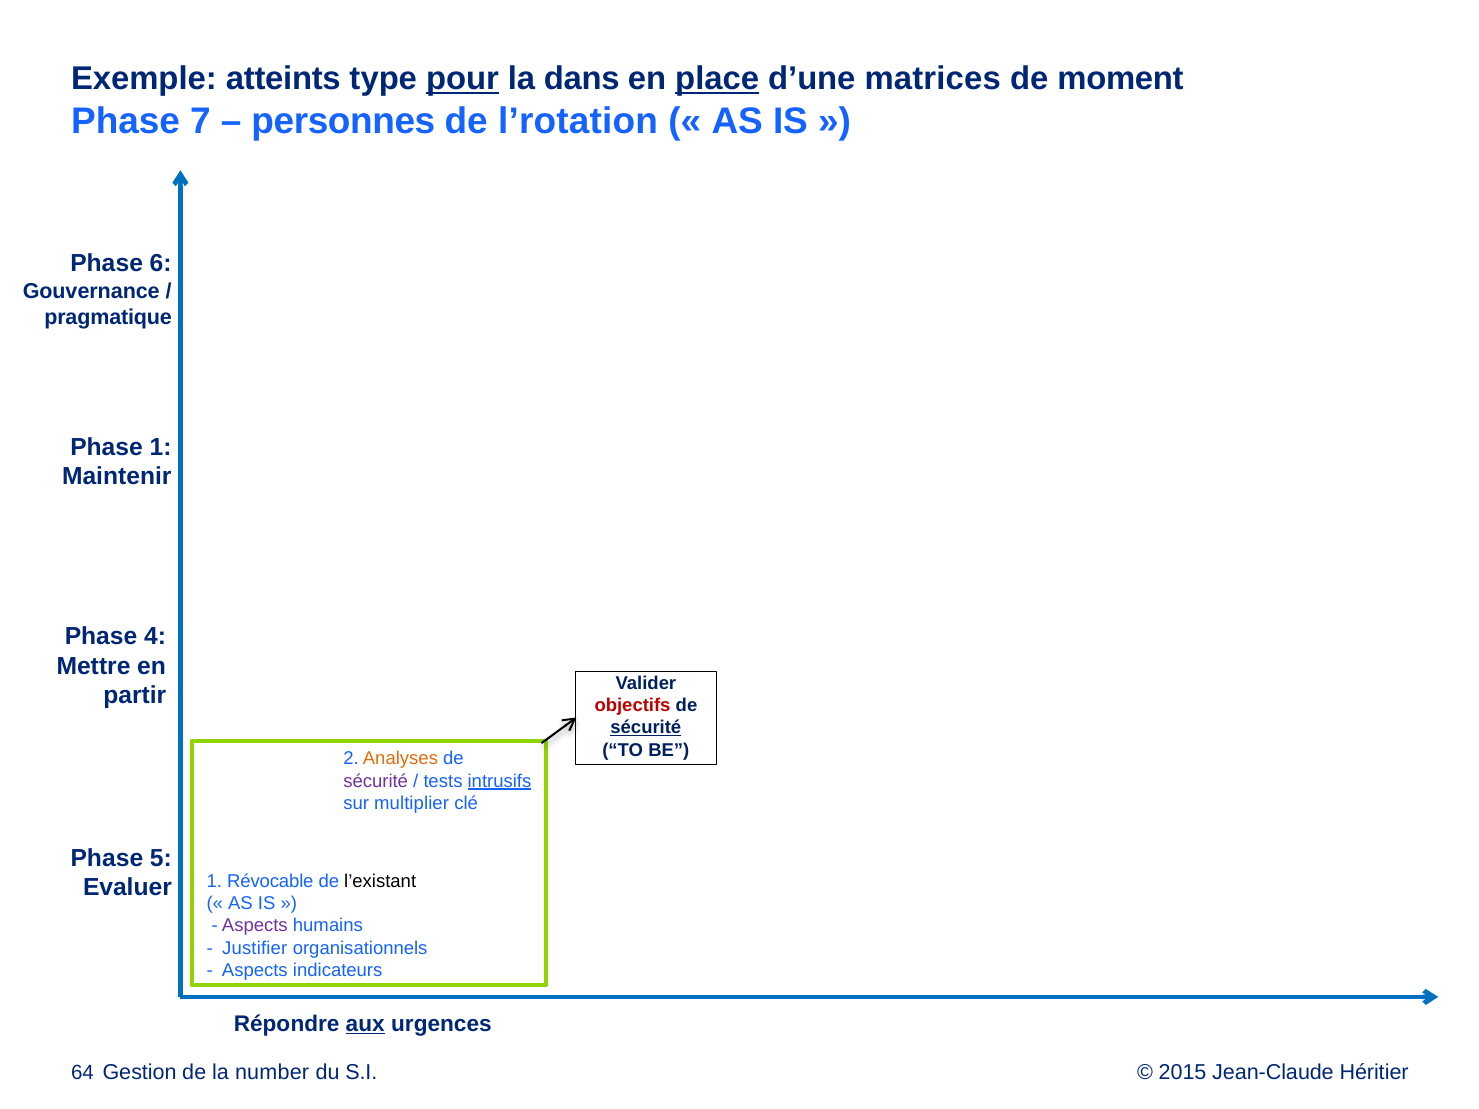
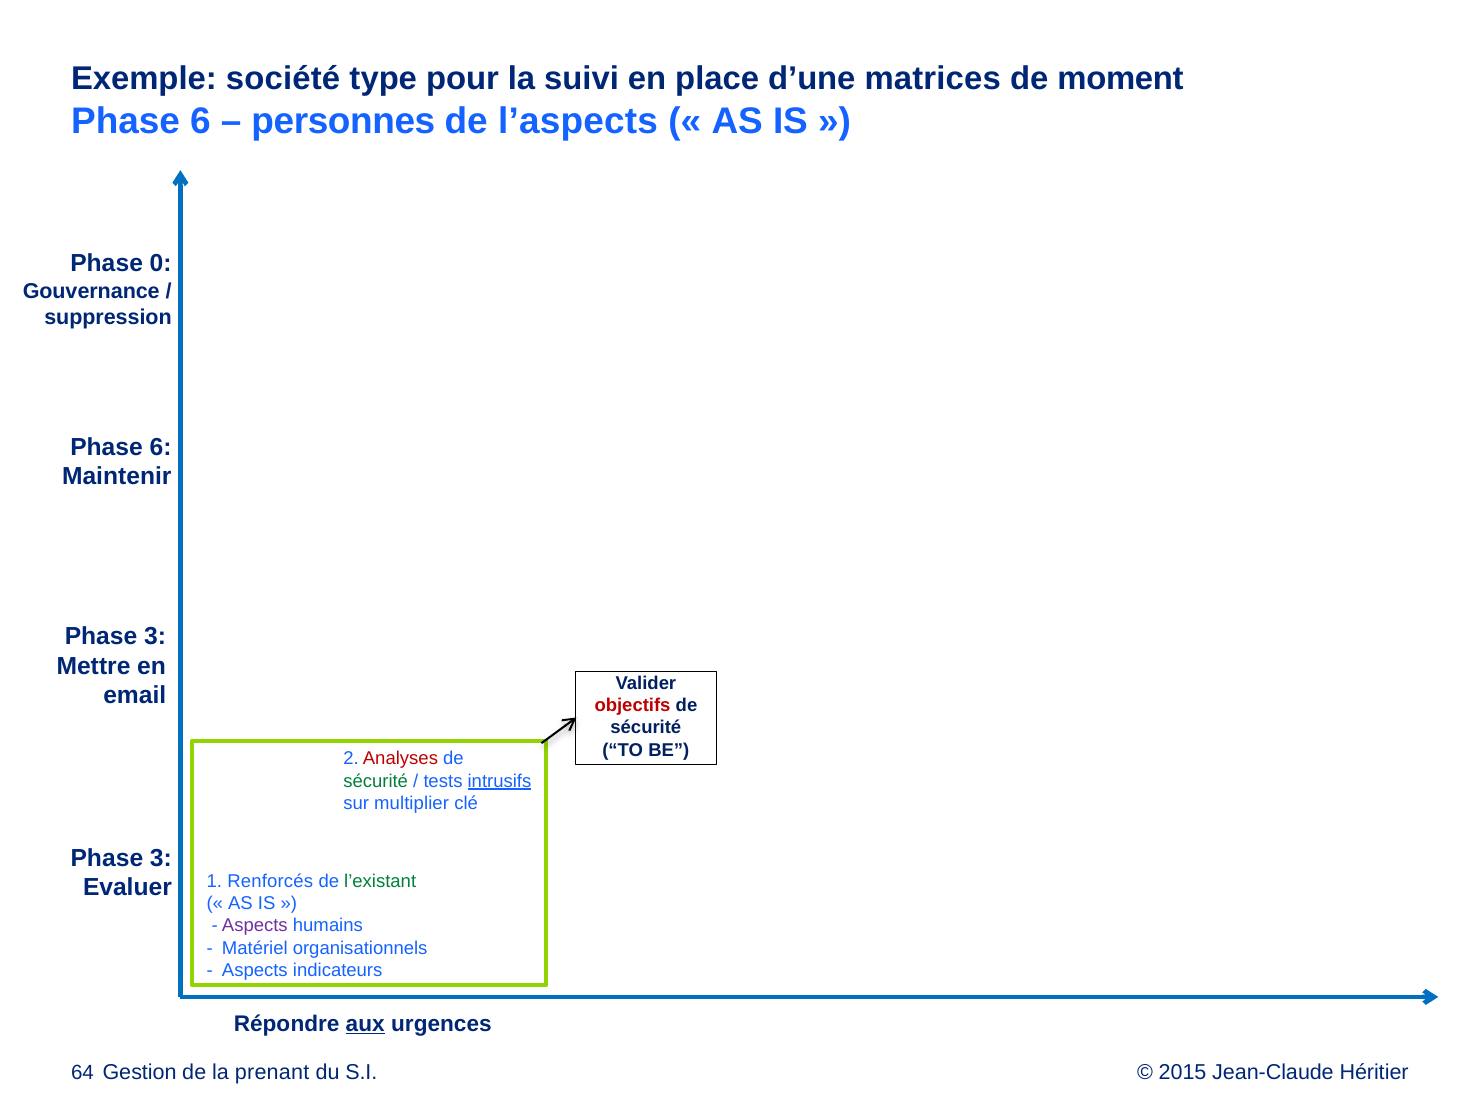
atteints: atteints -> société
pour underline: present -> none
dans: dans -> suivi
place underline: present -> none
7 at (200, 121): 7 -> 6
l’rotation: l’rotation -> l’aspects
6: 6 -> 0
pragmatique: pragmatique -> suppression
1 at (161, 447): 1 -> 6
4 at (155, 637): 4 -> 3
partir: partir -> email
sécurité at (646, 728) underline: present -> none
Analyses colour: orange -> red
sécurité at (376, 781) colour: purple -> green
5 at (161, 858): 5 -> 3
Révocable: Révocable -> Renforcés
l’existant colour: black -> green
Justifier: Justifier -> Matériel
number: number -> prenant
